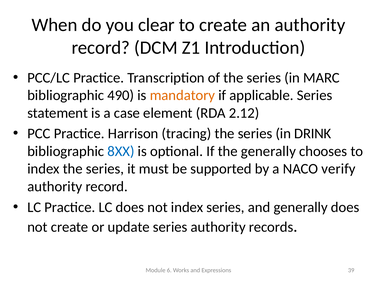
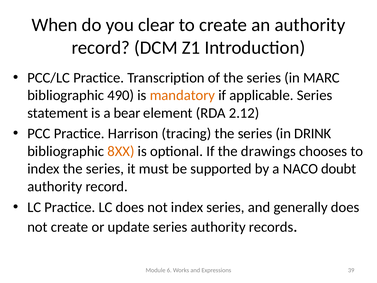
case: case -> bear
8XX colour: blue -> orange
the generally: generally -> drawings
verify: verify -> doubt
